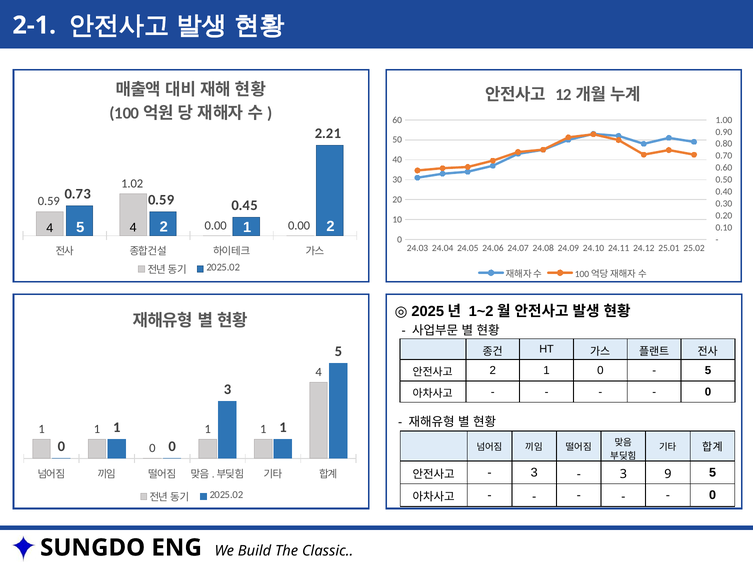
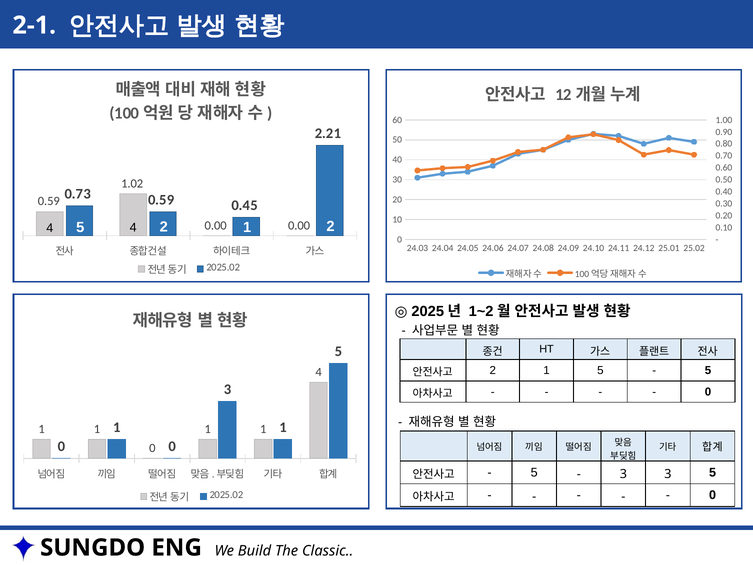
2 1 0: 0 -> 5
3 at (534, 472): 3 -> 5
3 9: 9 -> 3
